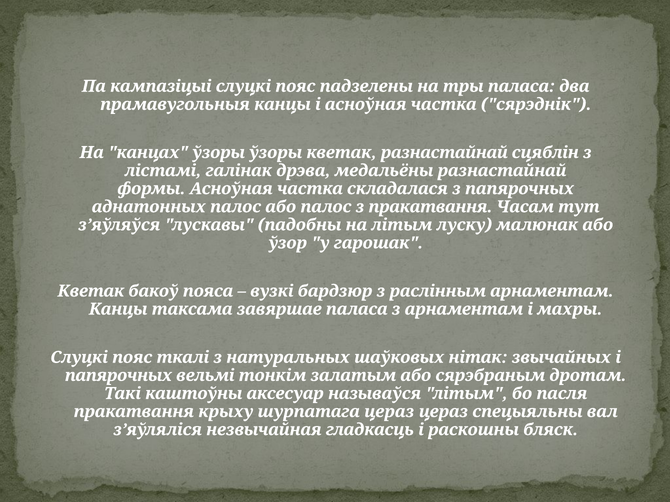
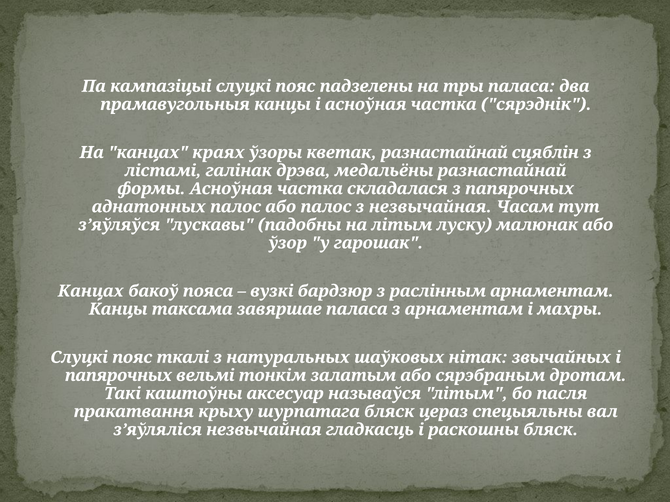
канцах ўзоры: ўзоры -> краях
з пракатвання: пракатвання -> незвычайная
Кветак at (91, 291): Кветак -> Канцах
шурпатага цераз: цераз -> бляск
